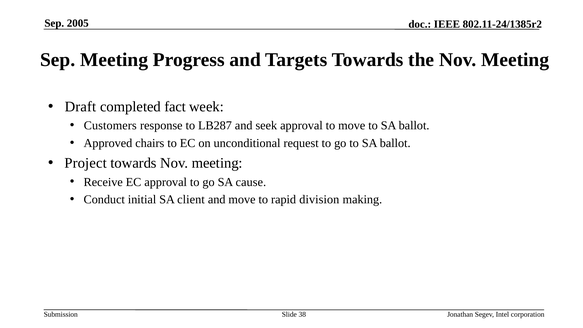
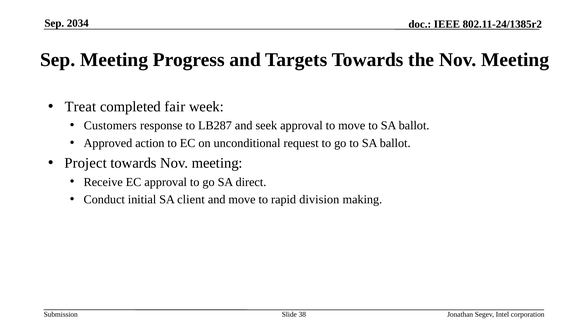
2005: 2005 -> 2034
Draft: Draft -> Treat
fact: fact -> fair
chairs: chairs -> action
cause: cause -> direct
